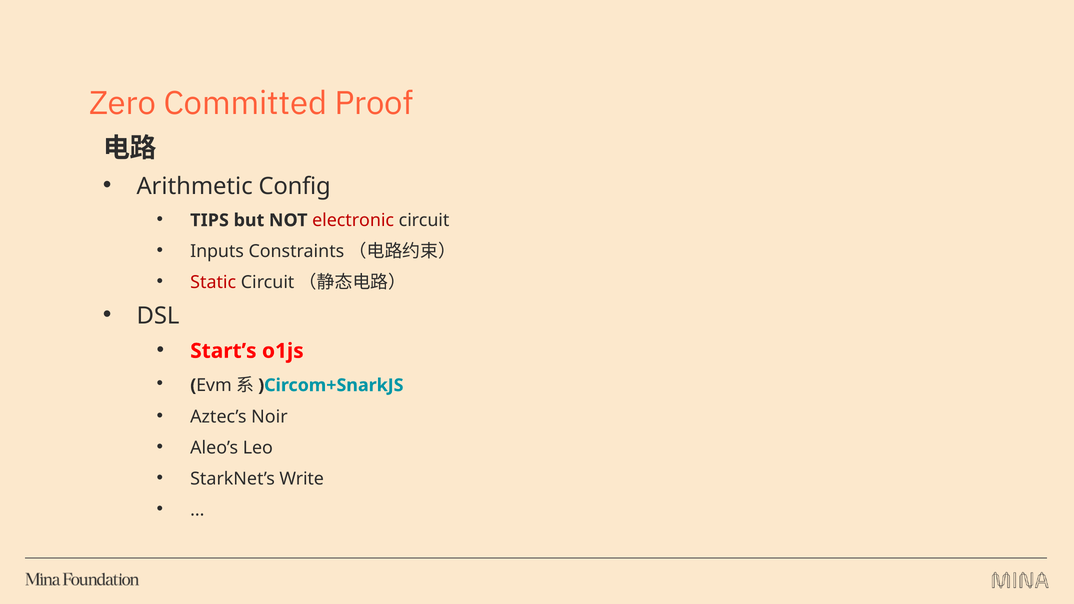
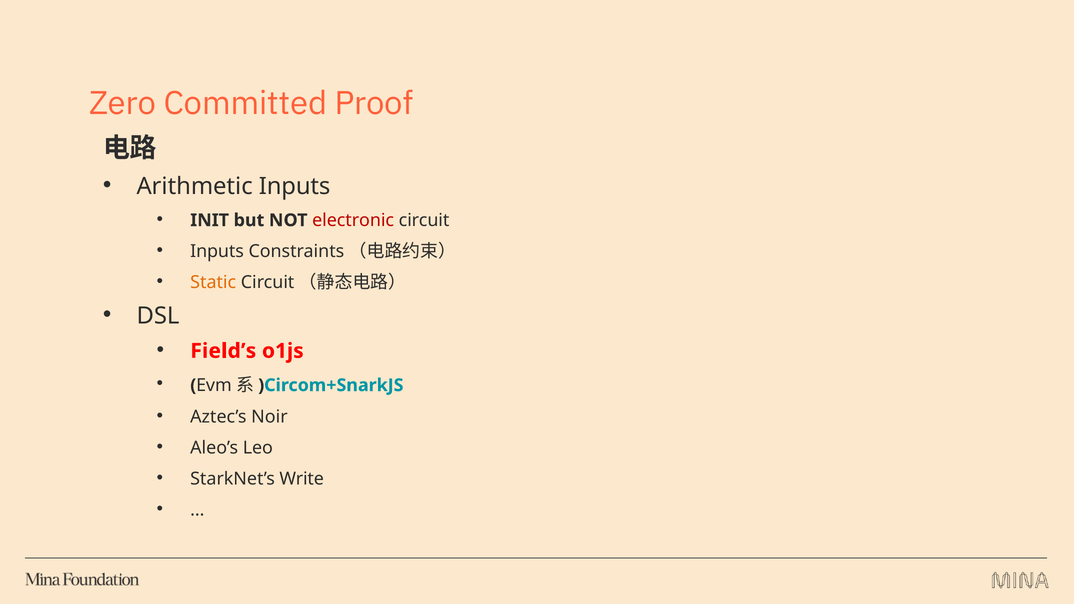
Arithmetic Config: Config -> Inputs
TIPS: TIPS -> INIT
Static colour: red -> orange
Start’s: Start’s -> Field’s
